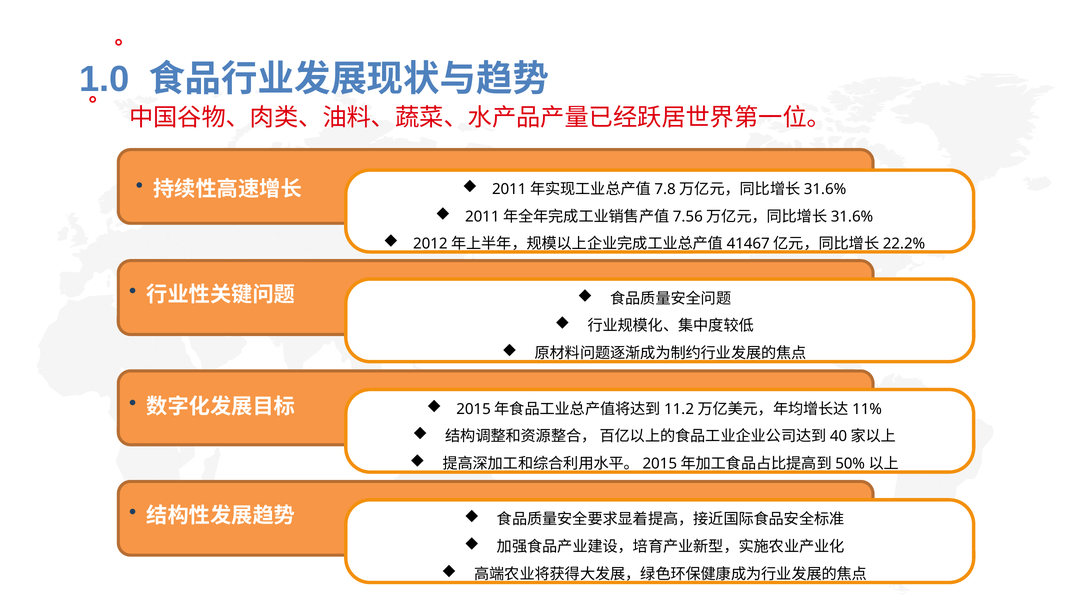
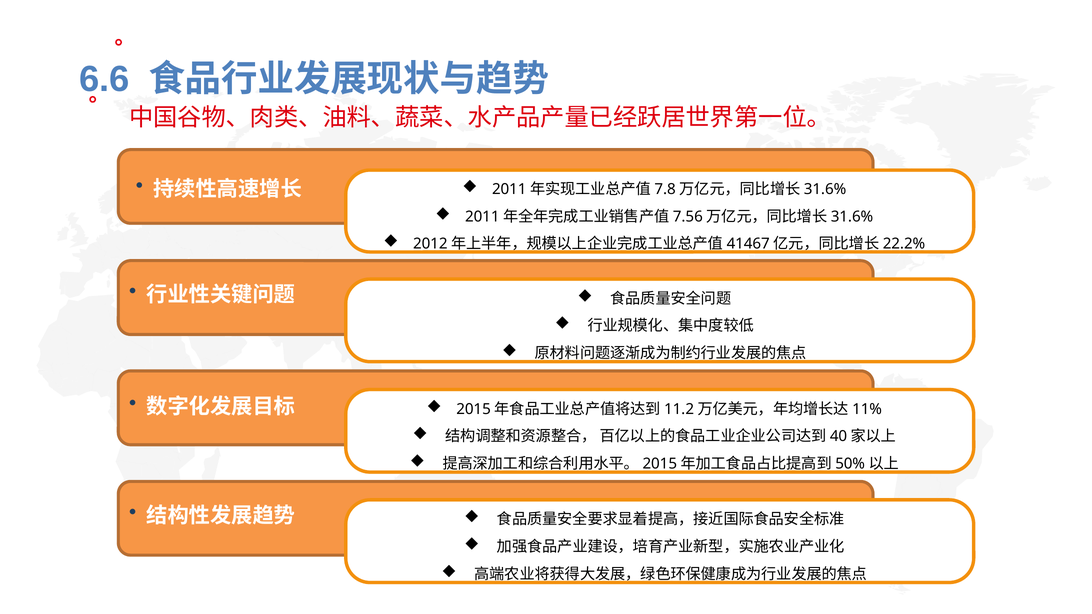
1.0: 1.0 -> 6.6
